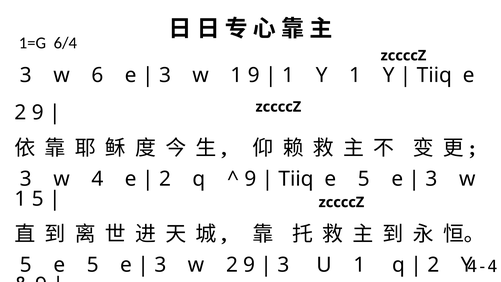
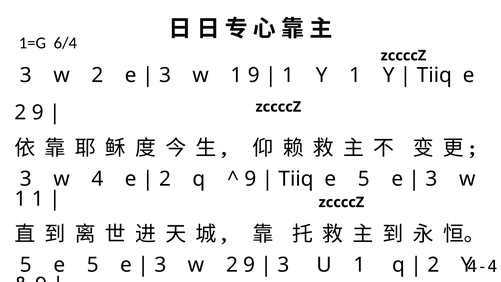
6 at (97, 75): 6 -> 2
1 5: 5 -> 1
